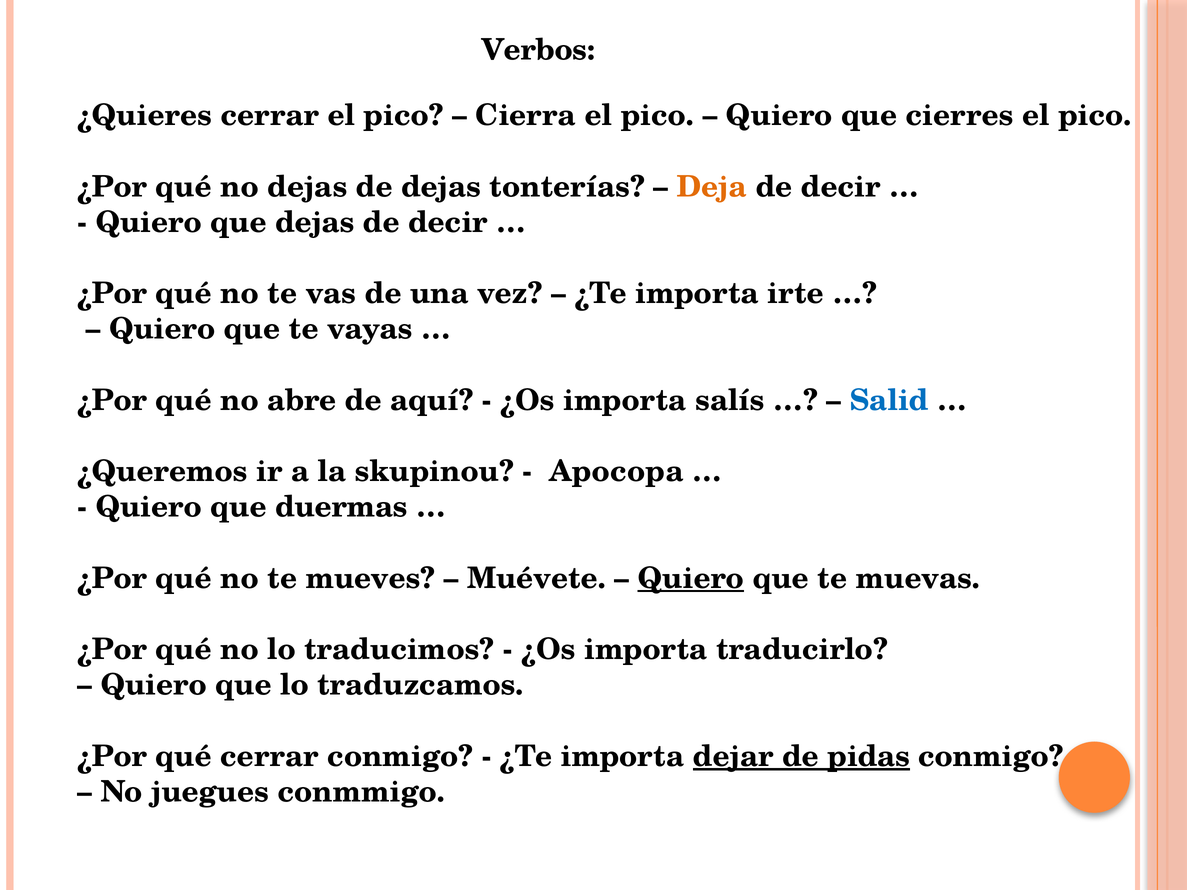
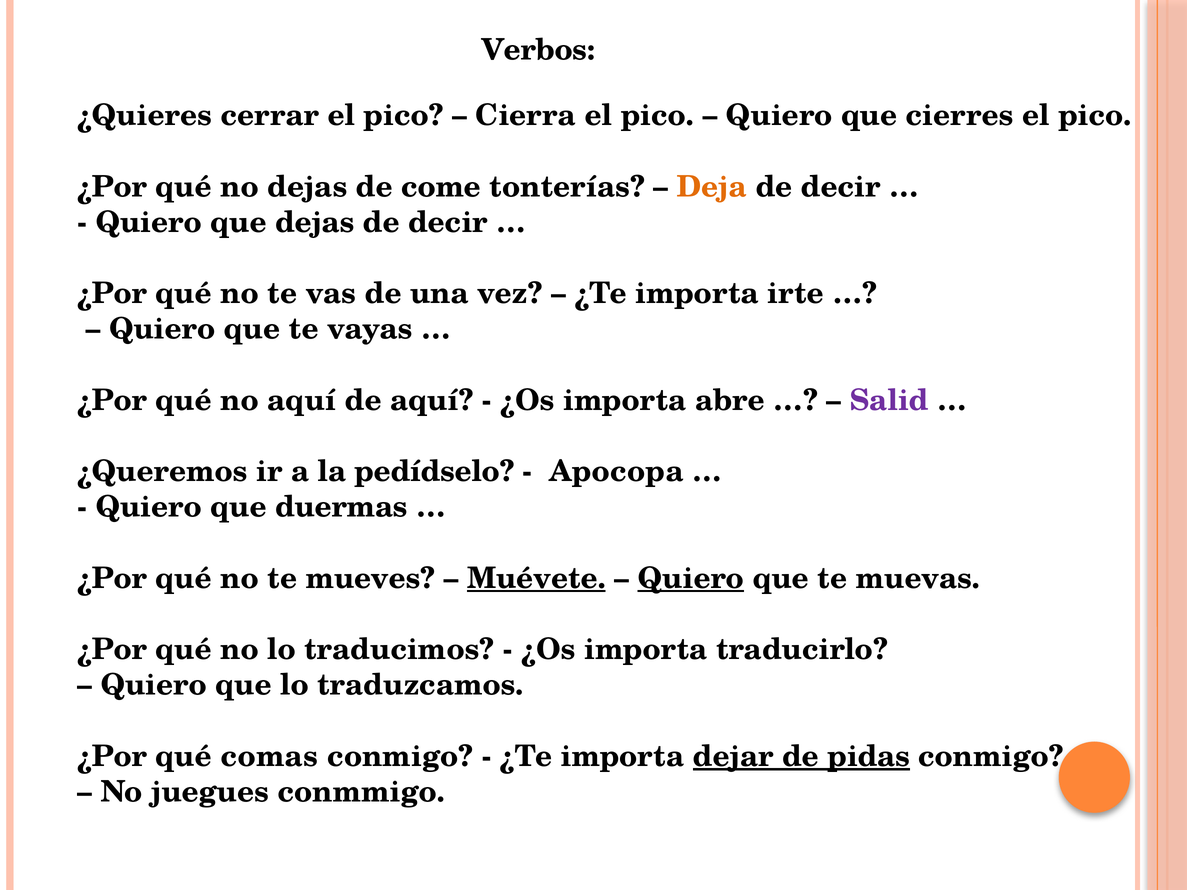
de dejas: dejas -> come
no abre: abre -> aquí
salís: salís -> abre
Salid colour: blue -> purple
skupinou: skupinou -> pedídselo
Muévete underline: none -> present
qué cerrar: cerrar -> comas
